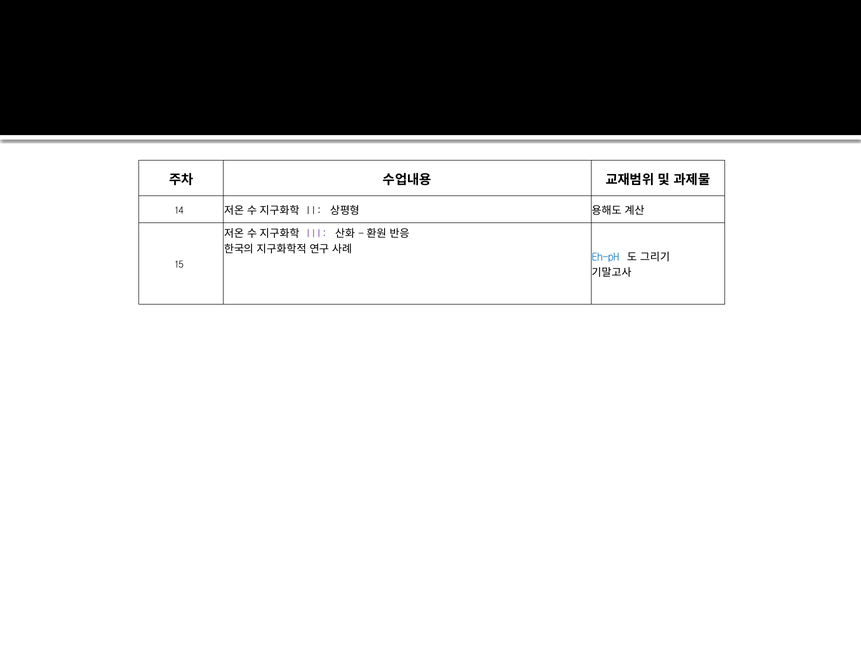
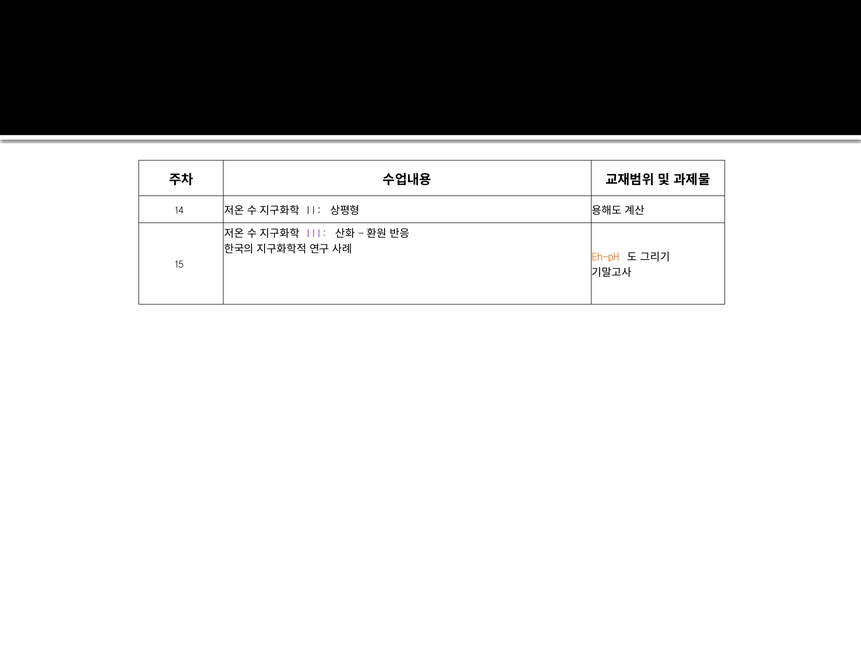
Eh-pH colour: blue -> orange
